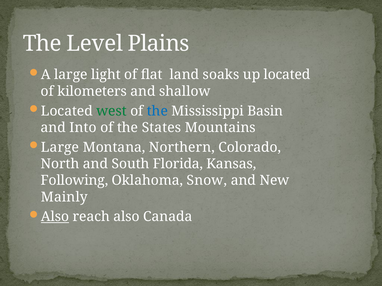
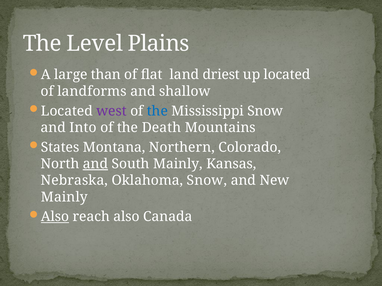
light: light -> than
soaks: soaks -> driest
kilometers: kilometers -> landforms
west colour: green -> purple
Mississippi Basin: Basin -> Snow
States: States -> Death
Large at (60, 148): Large -> States
and at (95, 164) underline: none -> present
South Florida: Florida -> Mainly
Following: Following -> Nebraska
